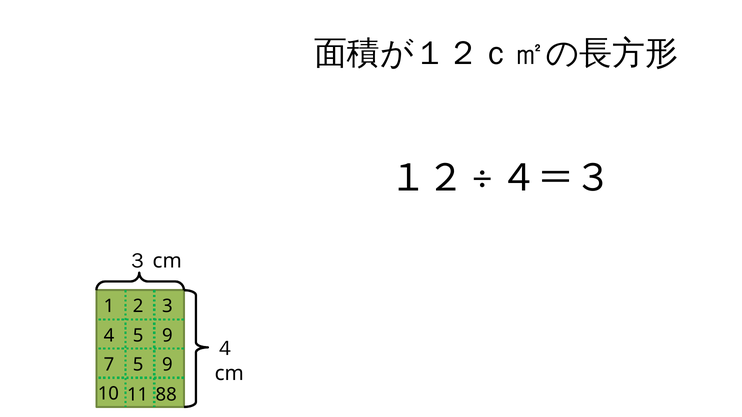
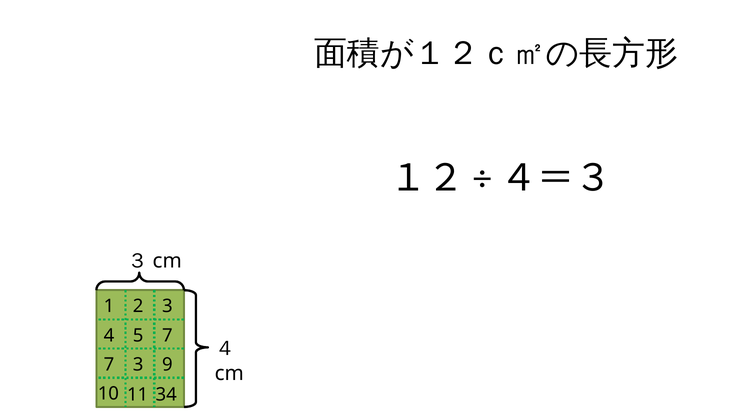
4 5 9: 9 -> 7
7 5: 5 -> 3
88: 88 -> 34
